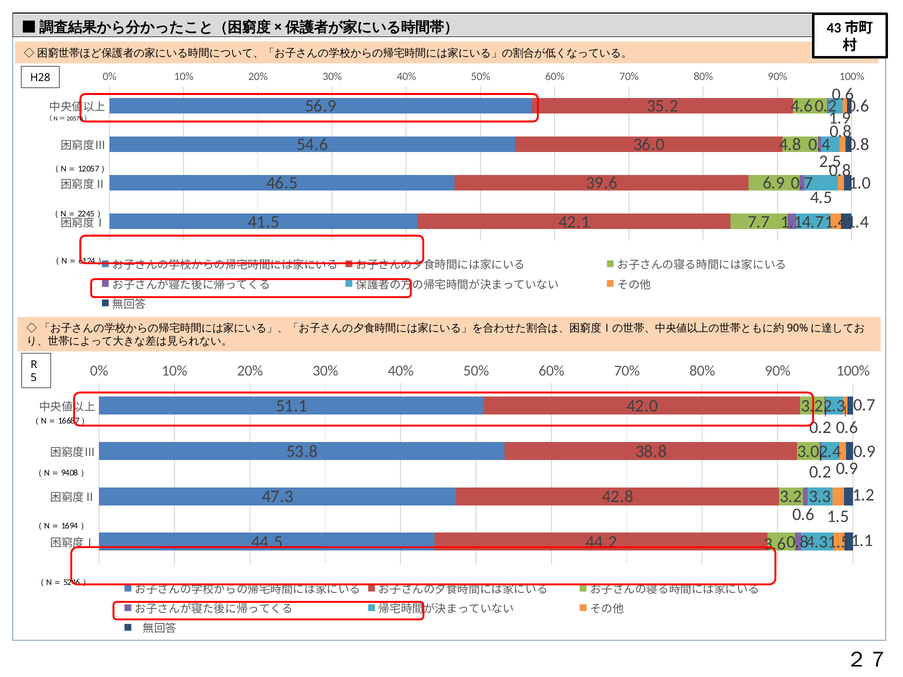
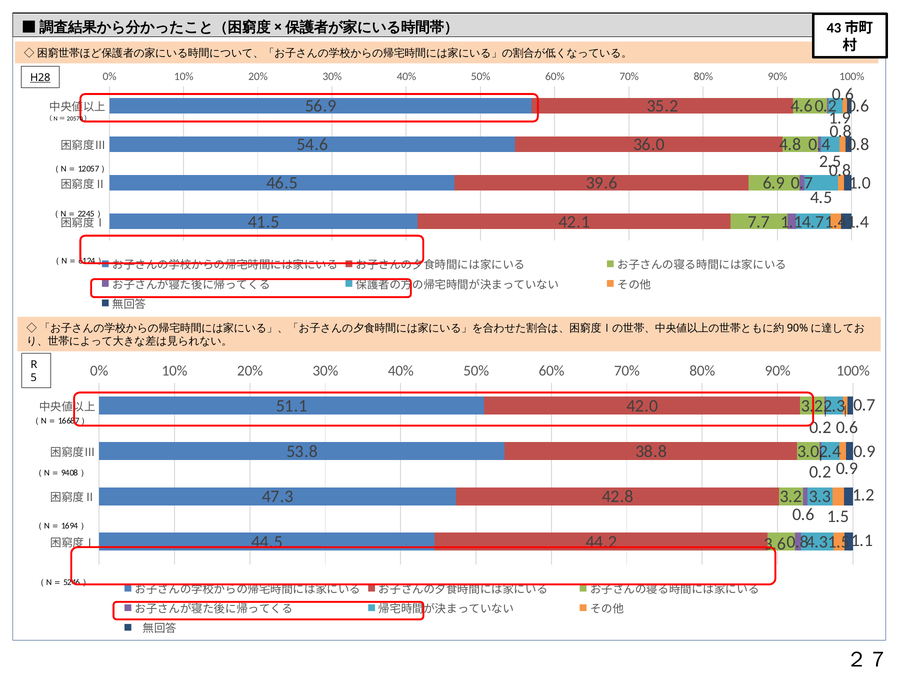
H28 underline: none -> present
